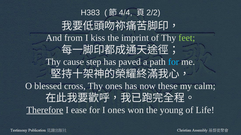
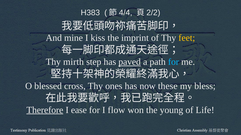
from: from -> mine
feet colour: light green -> yellow
cause: cause -> mirth
paved underline: none -> present
calm: calm -> bless
I ones: ones -> flow
